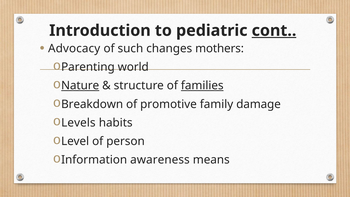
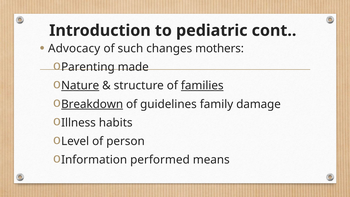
cont underline: present -> none
world: world -> made
Breakdown underline: none -> present
promotive: promotive -> guidelines
Levels: Levels -> Illness
awareness: awareness -> performed
